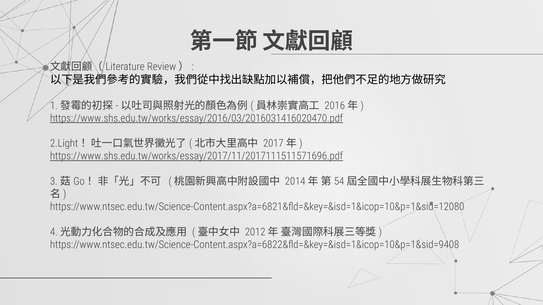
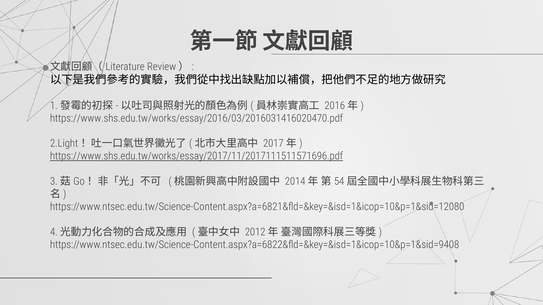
https://www.shs.edu.tw/works/essay/2016/03/2016031416020470.pdf underline: present -> none
